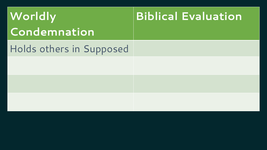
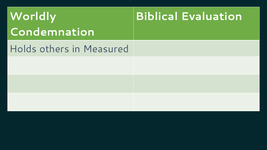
Supposed: Supposed -> Measured
